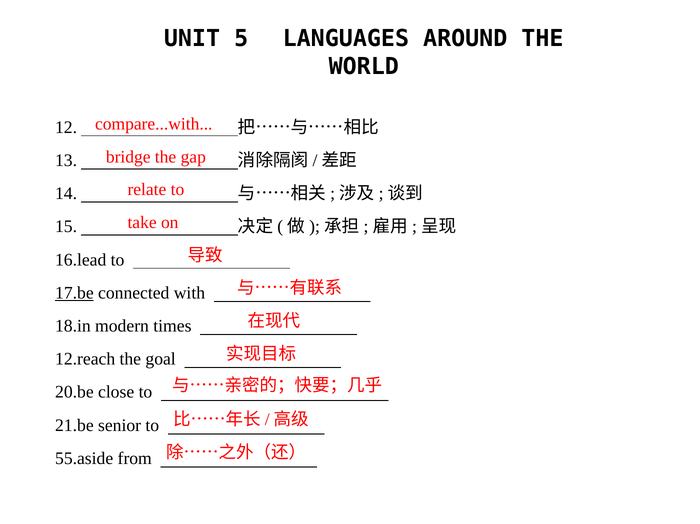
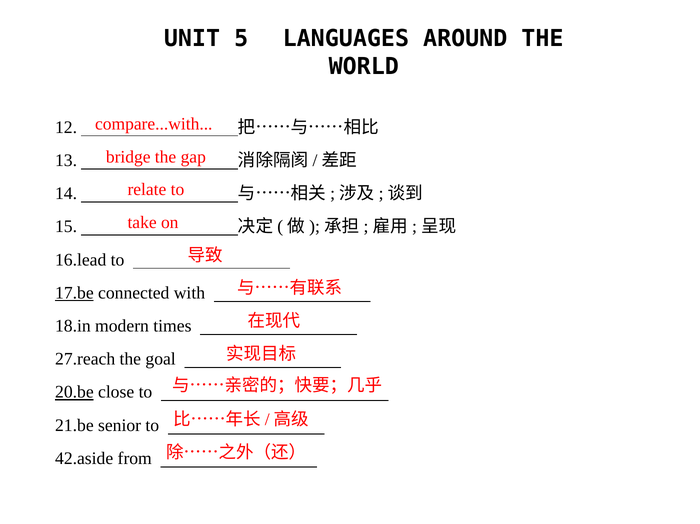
12.reach: 12.reach -> 27.reach
20.be underline: none -> present
55.aside: 55.aside -> 42.aside
